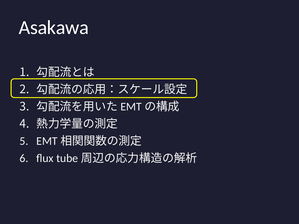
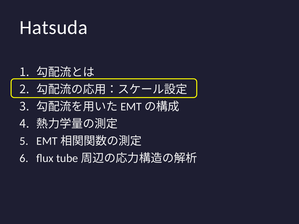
Asakawa: Asakawa -> Hatsuda
